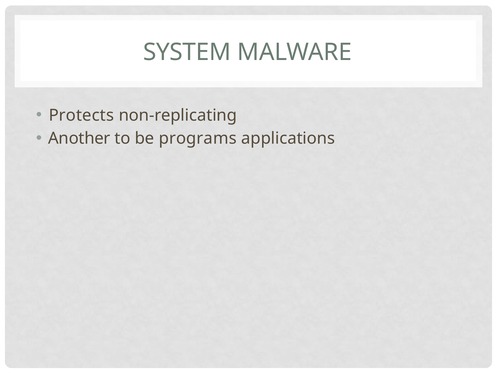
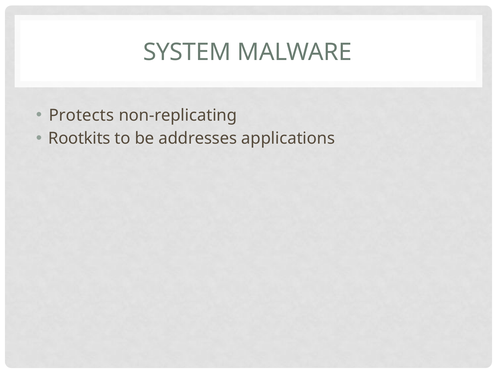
Another: Another -> Rootkits
programs: programs -> addresses
